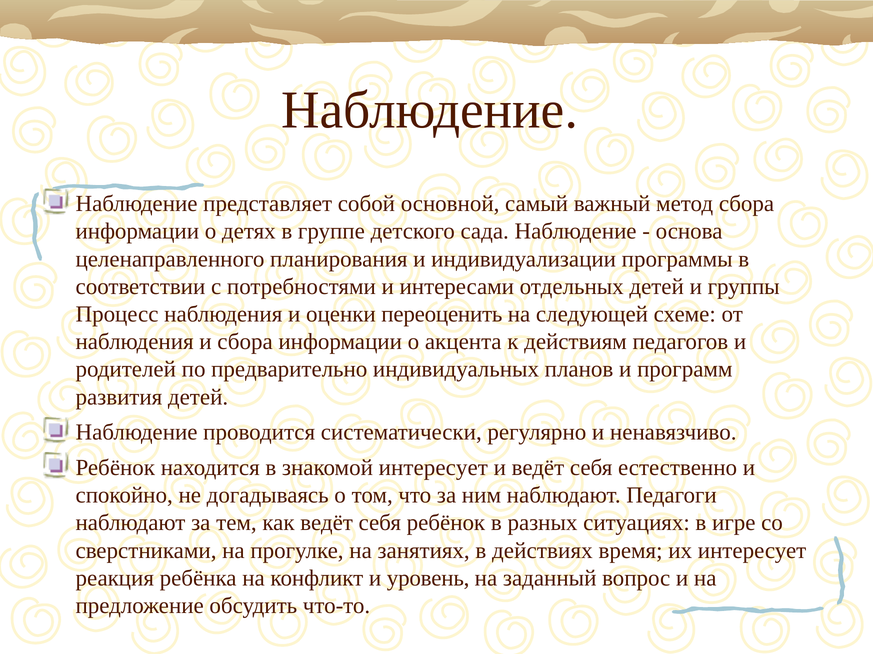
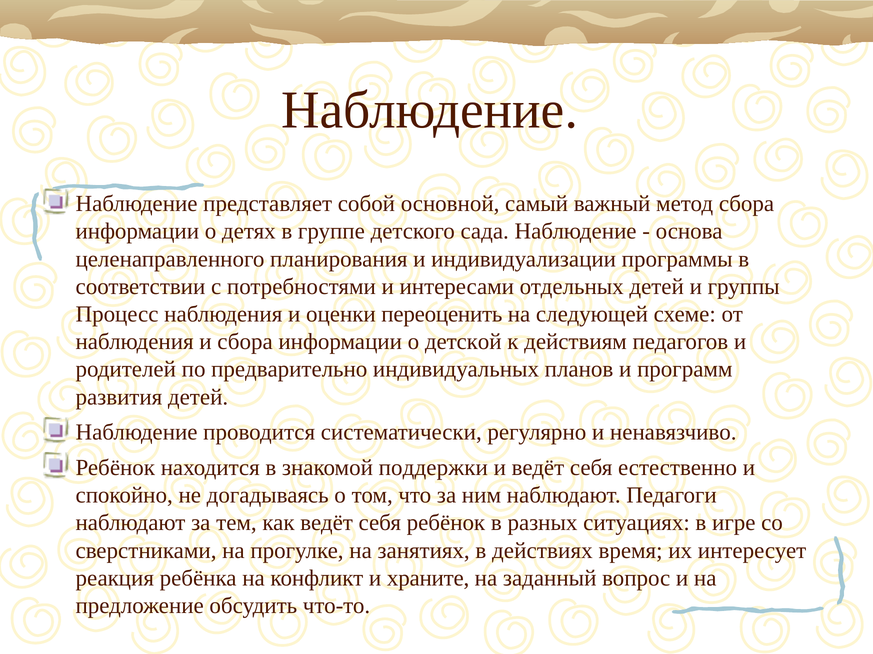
акцента: акцента -> детской
знакомой интересует: интересует -> поддержки
уровень: уровень -> храните
